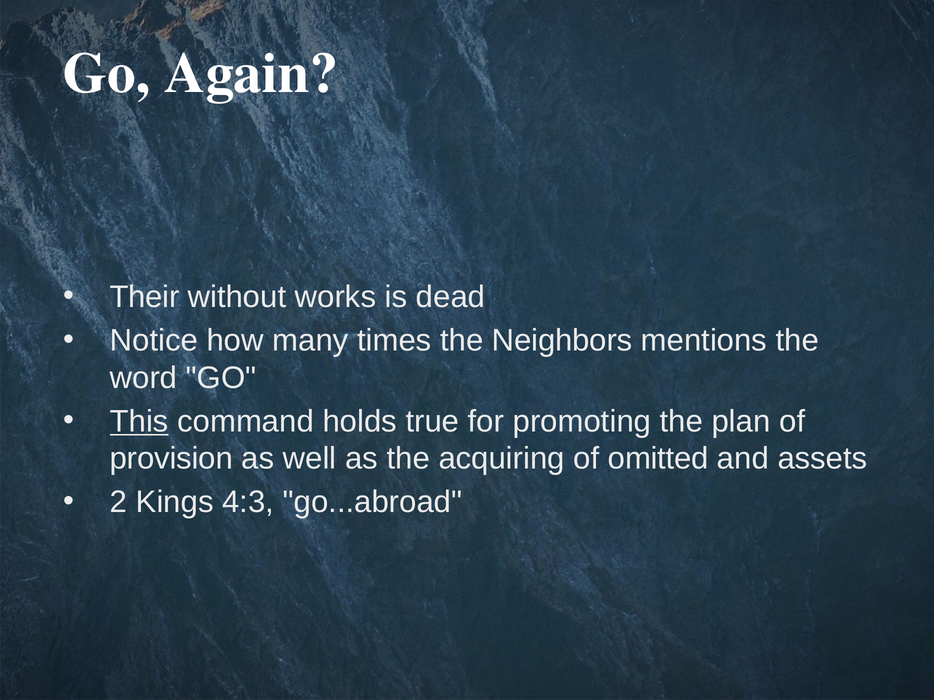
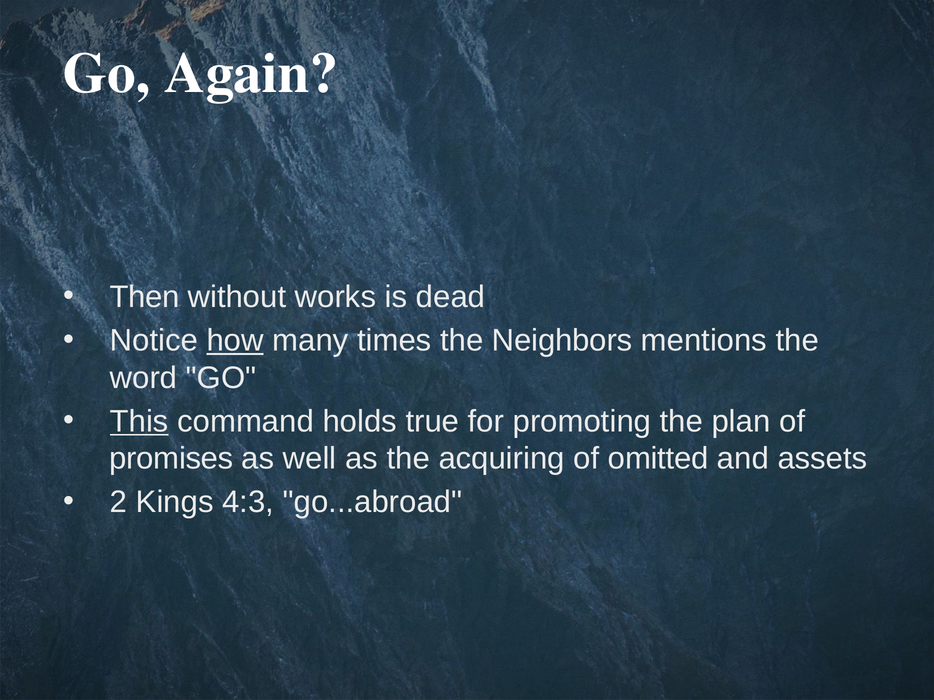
Their: Their -> Then
how underline: none -> present
provision: provision -> promises
